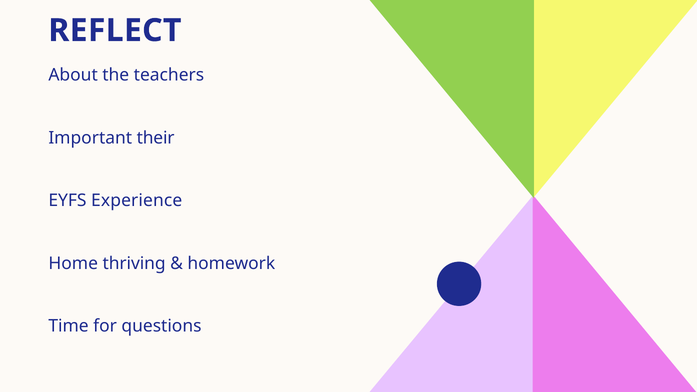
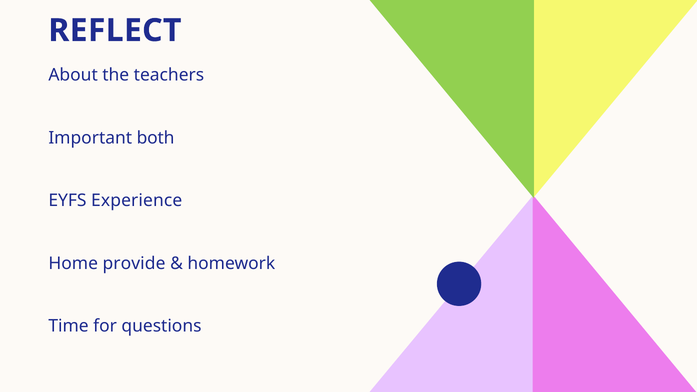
their: their -> both
thriving: thriving -> provide
